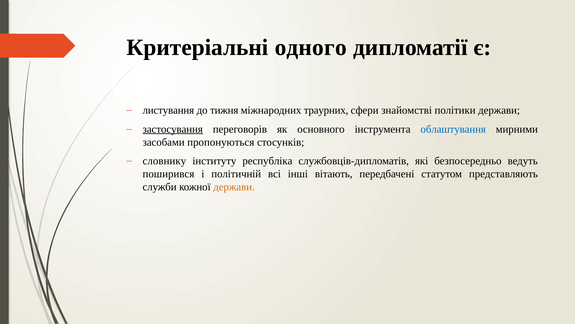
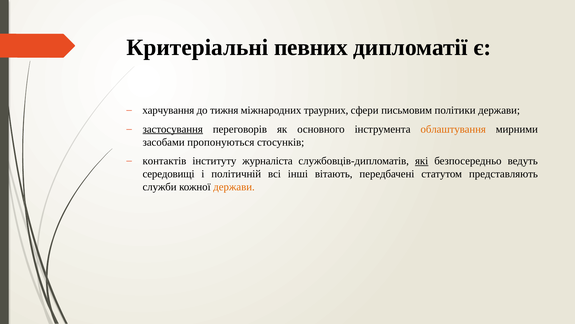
одного: одного -> певних
листування: листування -> харчування
знайомстві: знайомстві -> письмовим
облаштування colour: blue -> orange
словнику: словнику -> контактів
республіка: республіка -> журналіста
які underline: none -> present
поширився: поширився -> середовищі
